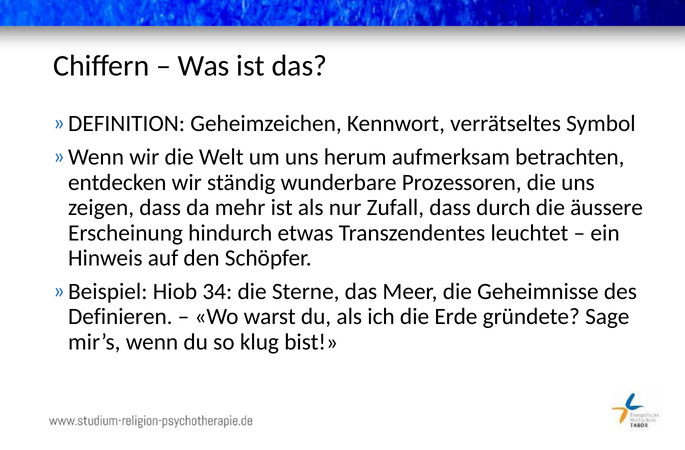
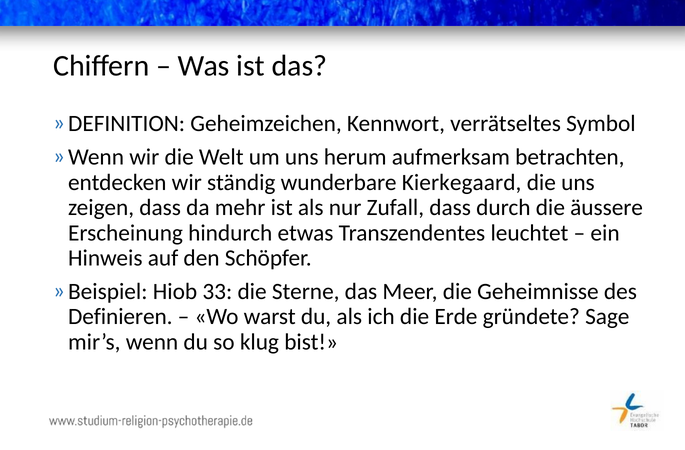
Prozessoren: Prozessoren -> Kierkegaard
34: 34 -> 33
